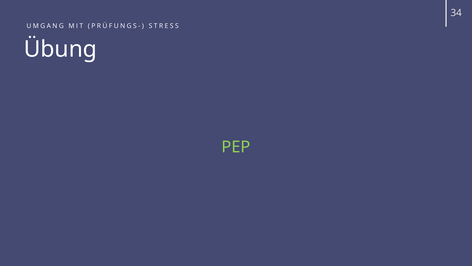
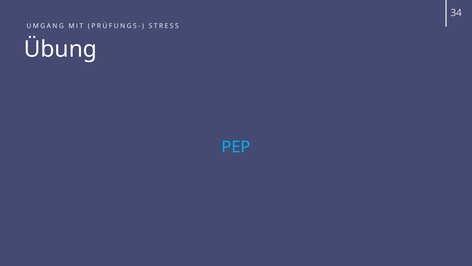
PEP colour: light green -> light blue
